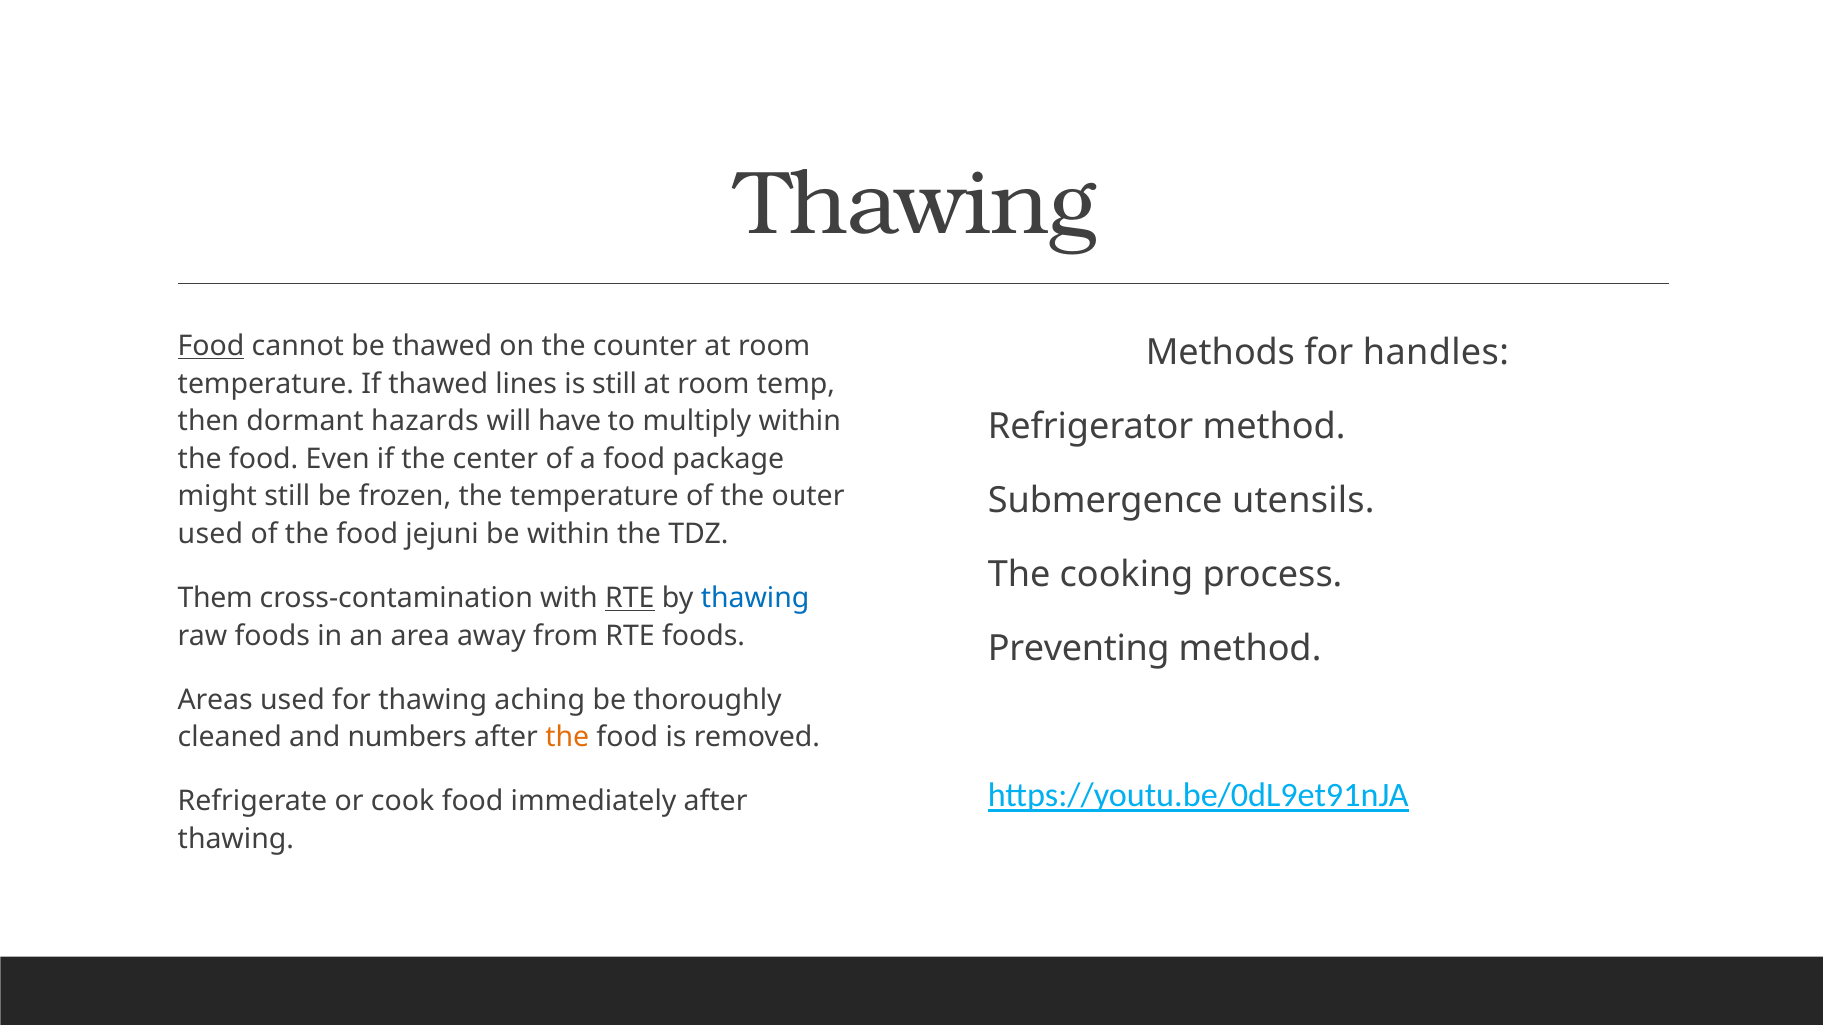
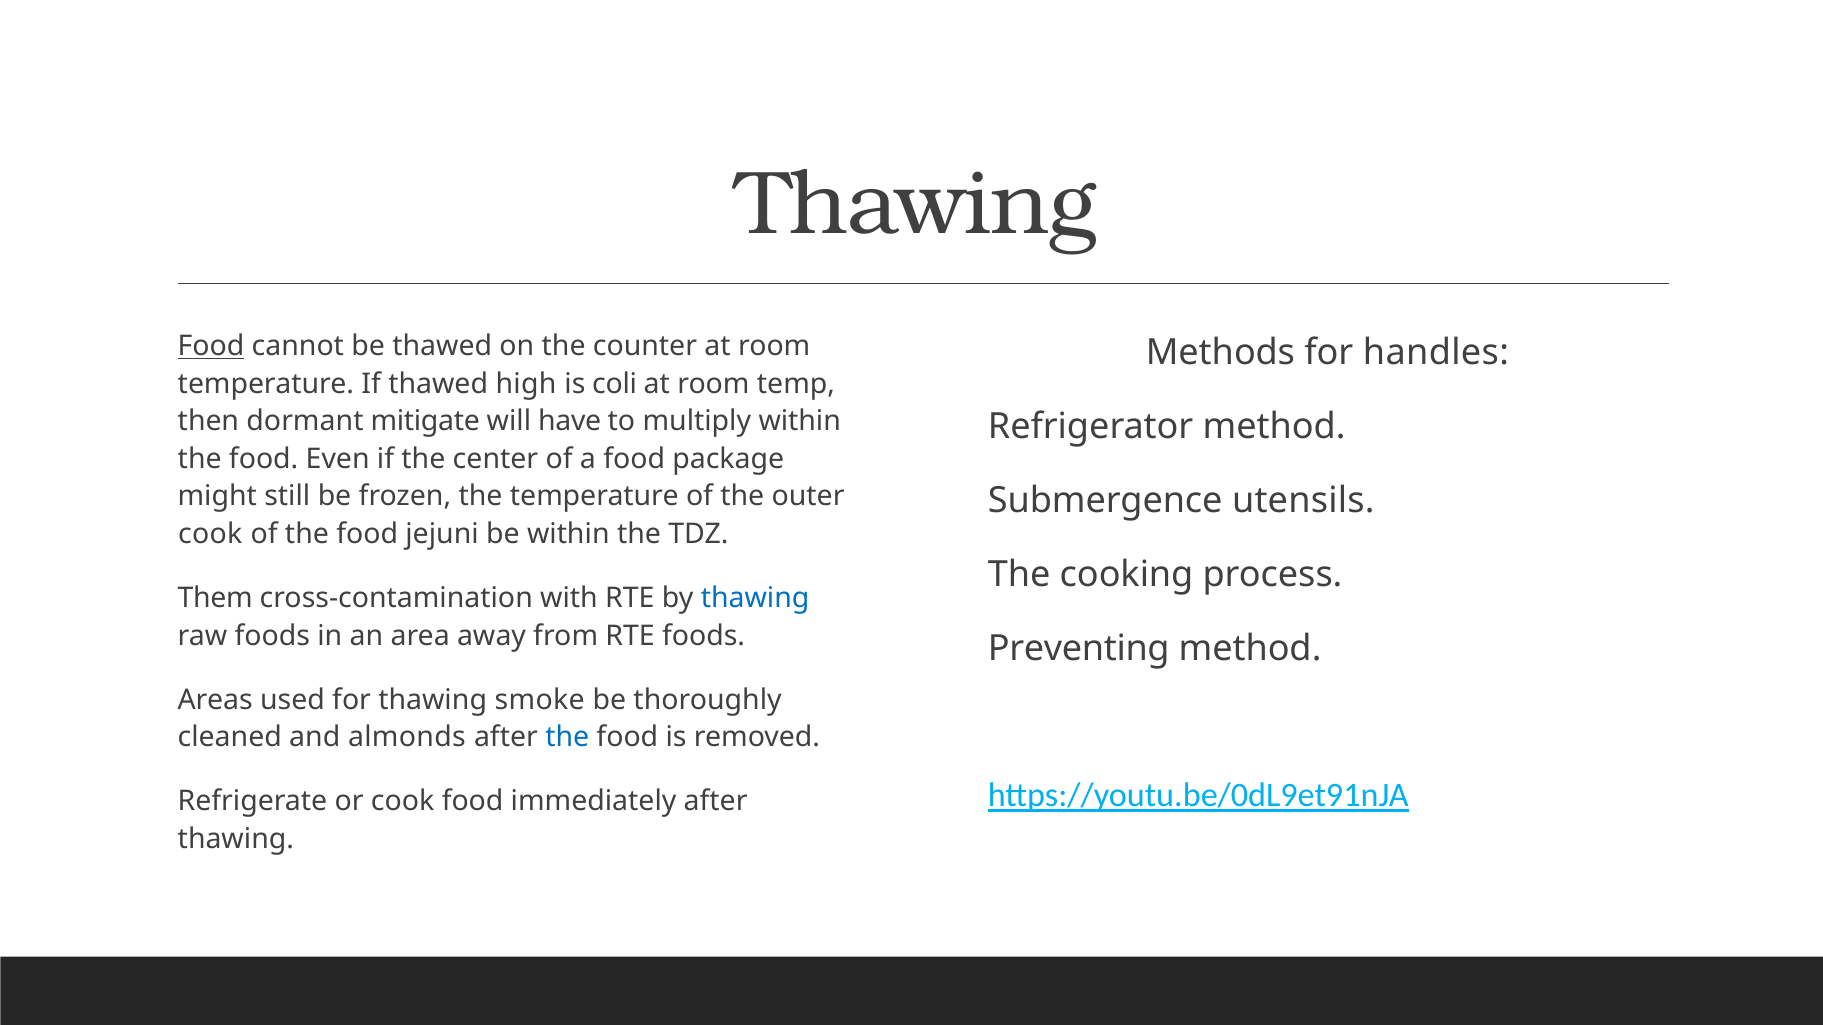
lines: lines -> high
is still: still -> coli
hazards: hazards -> mitigate
used at (210, 534): used -> cook
RTE at (630, 598) underline: present -> none
aching: aching -> smoke
numbers: numbers -> almonds
the at (567, 738) colour: orange -> blue
